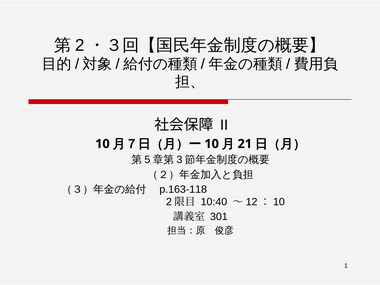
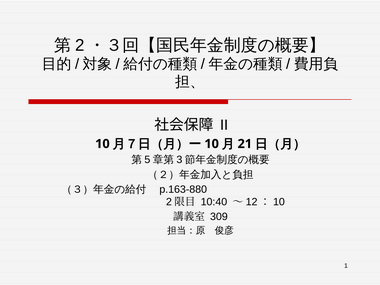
p.163-118: p.163-118 -> p.163-880
301: 301 -> 309
